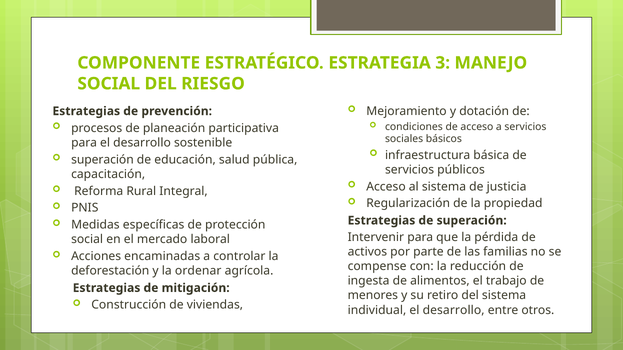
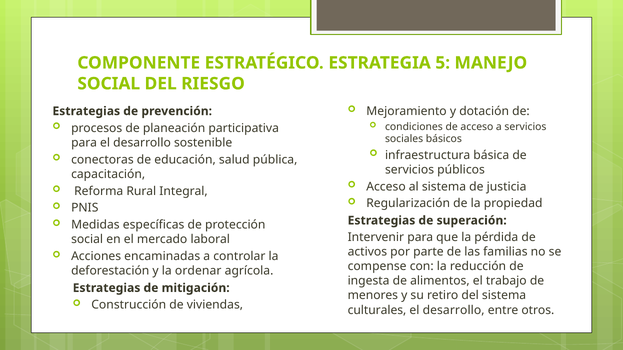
3: 3 -> 5
superación at (102, 160): superación -> conectoras
individual: individual -> culturales
